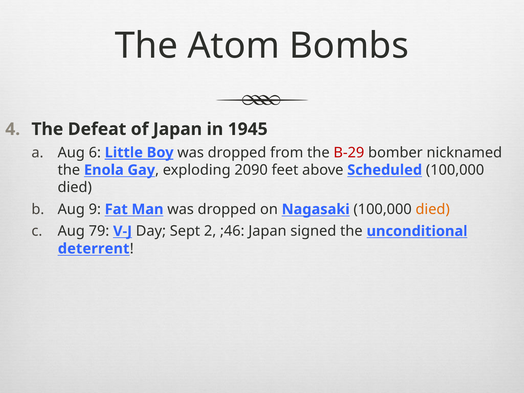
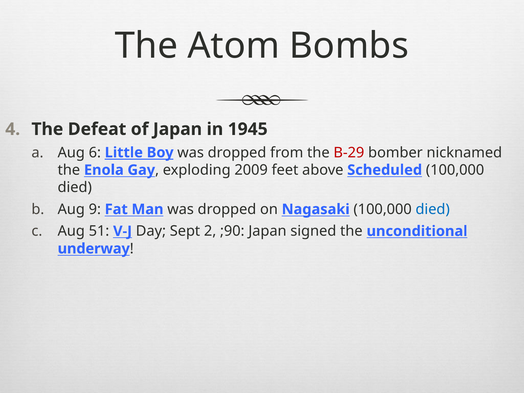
2090: 2090 -> 2009
died at (433, 209) colour: orange -> blue
79: 79 -> 51
;46: ;46 -> ;90
deterrent: deterrent -> underway
